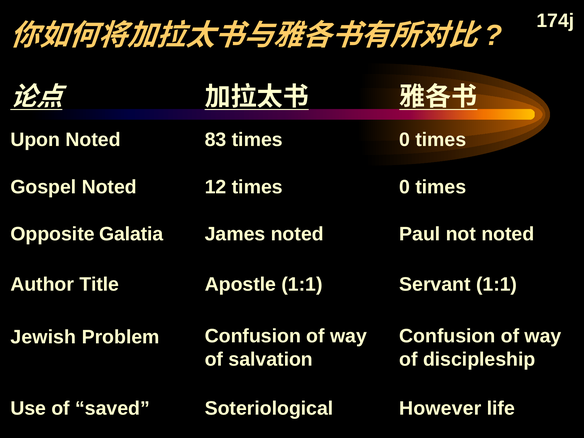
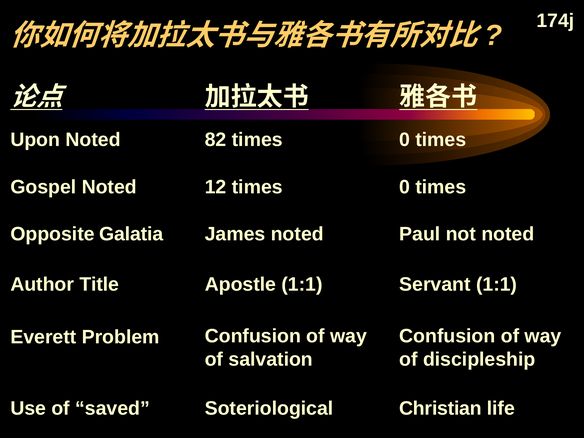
83: 83 -> 82
Jewish: Jewish -> Everett
However: However -> Christian
